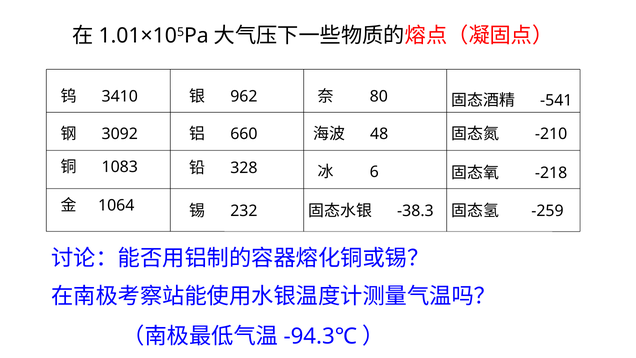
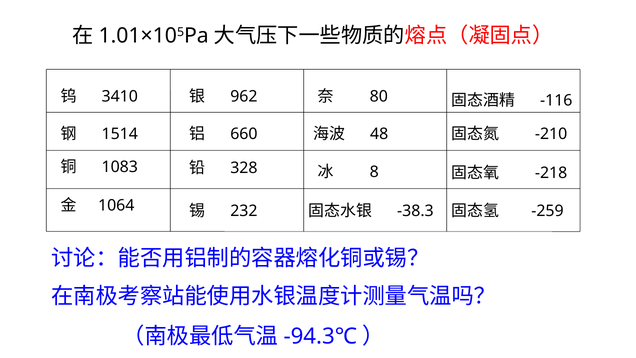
-541: -541 -> -116
3092: 3092 -> 1514
6: 6 -> 8
